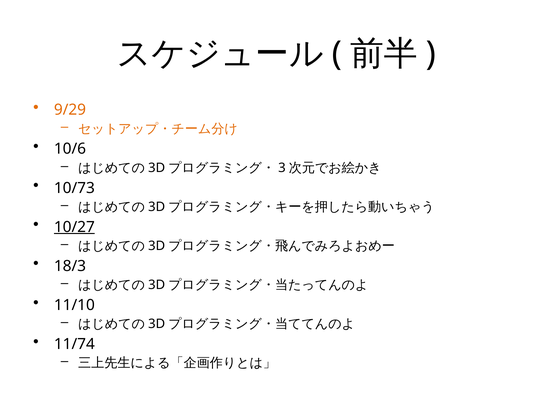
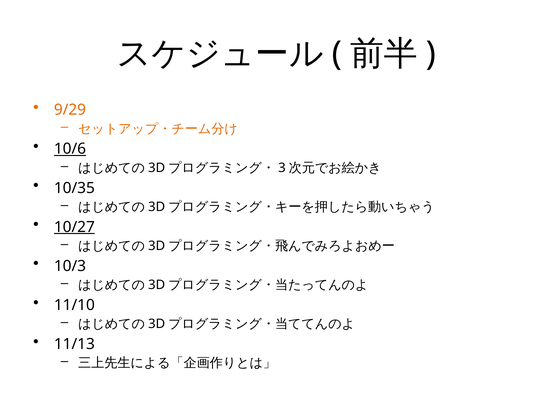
10/6 underline: none -> present
10/73: 10/73 -> 10/35
18/3: 18/3 -> 10/3
11/74: 11/74 -> 11/13
